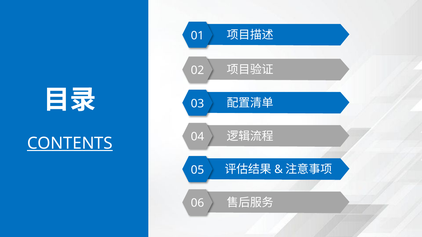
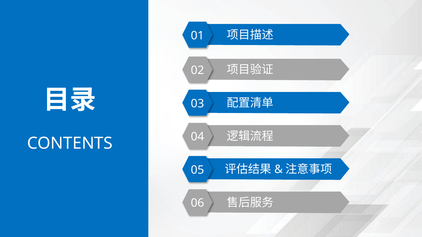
CONTENTS underline: present -> none
